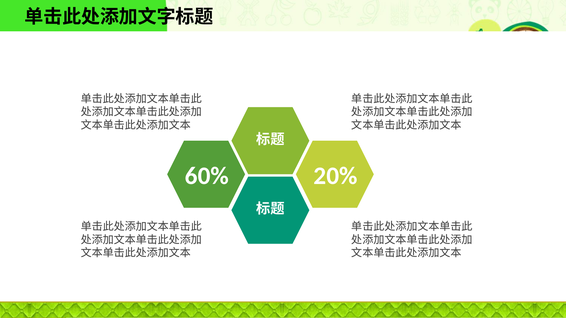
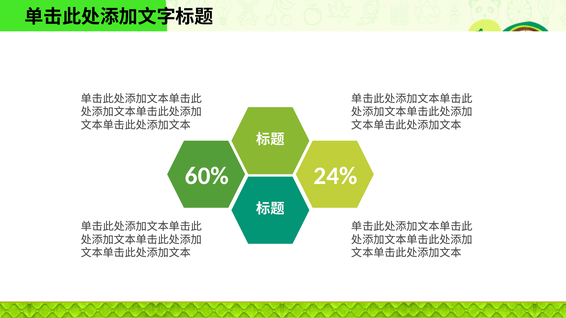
20%: 20% -> 24%
